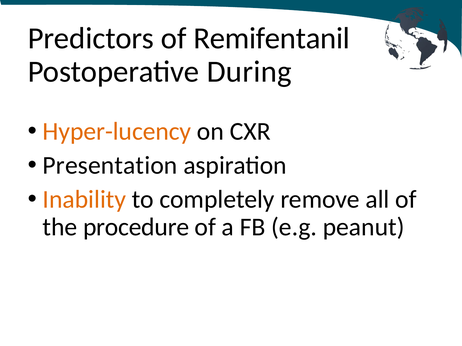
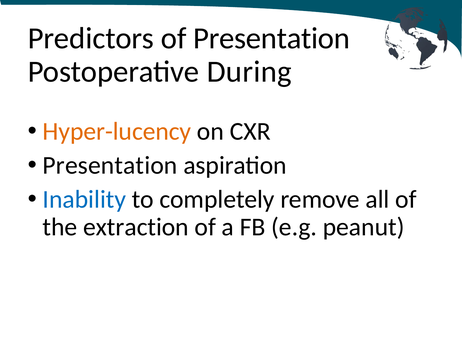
of Remifentanil: Remifentanil -> Presentation
Inability colour: orange -> blue
procedure: procedure -> extraction
